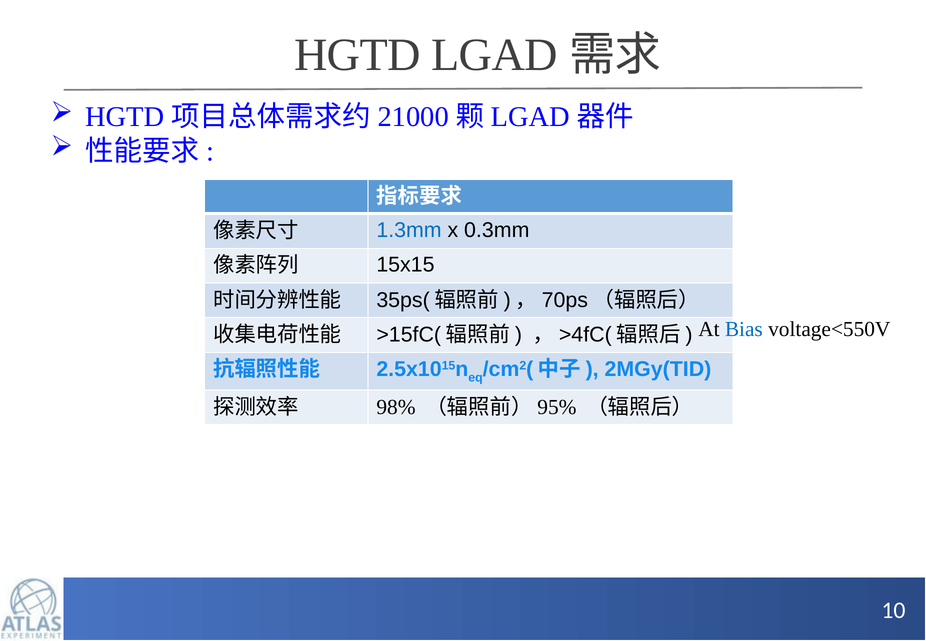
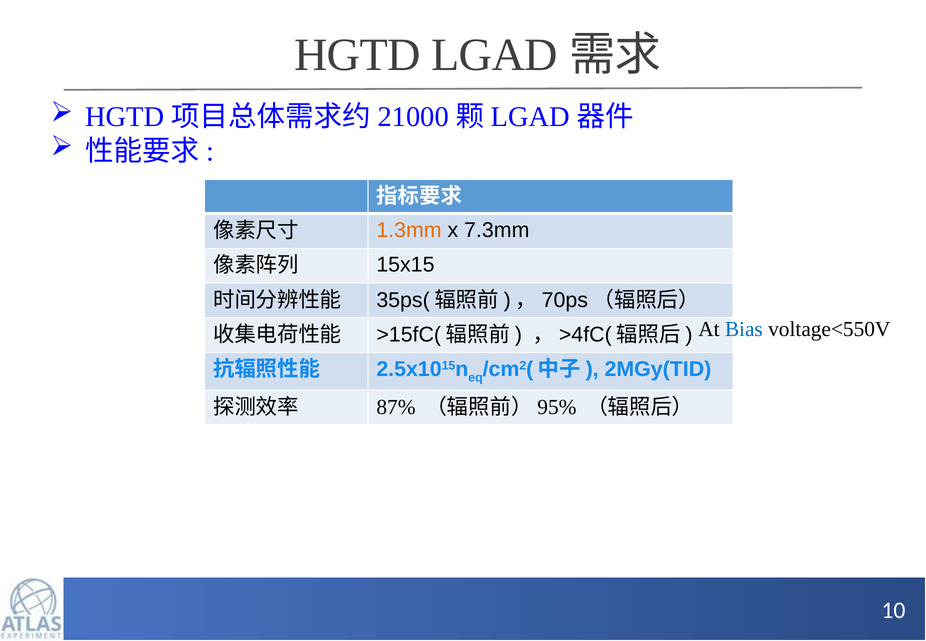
1.3mm colour: blue -> orange
0.3mm: 0.3mm -> 7.3mm
98%: 98% -> 87%
